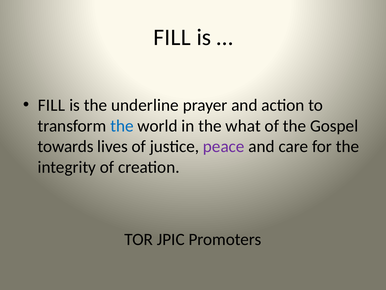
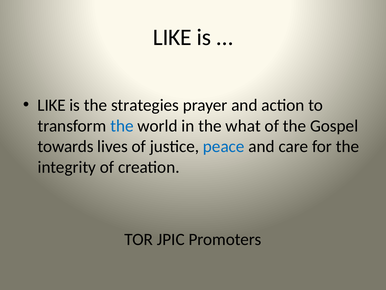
FILL at (172, 37): FILL -> LIKE
FILL at (51, 105): FILL -> LIKE
underline: underline -> strategies
peace colour: purple -> blue
